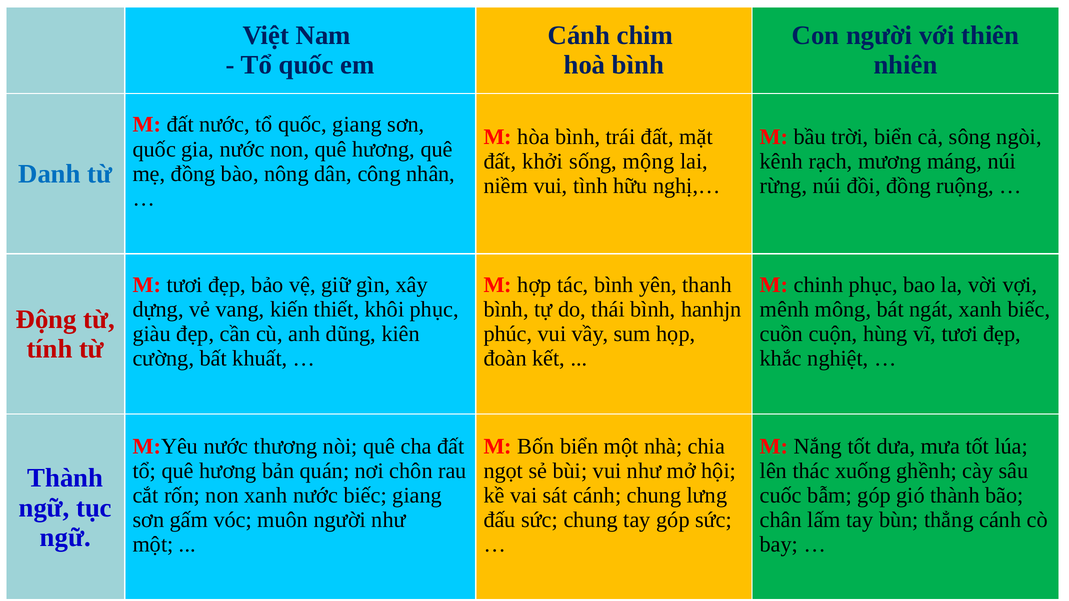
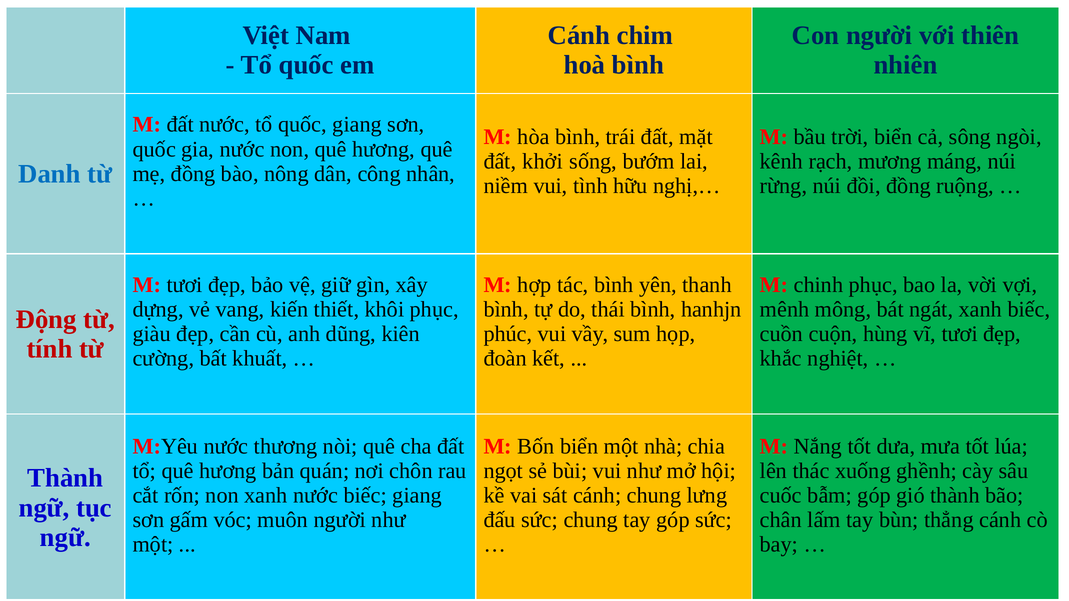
mộng: mộng -> bướm
